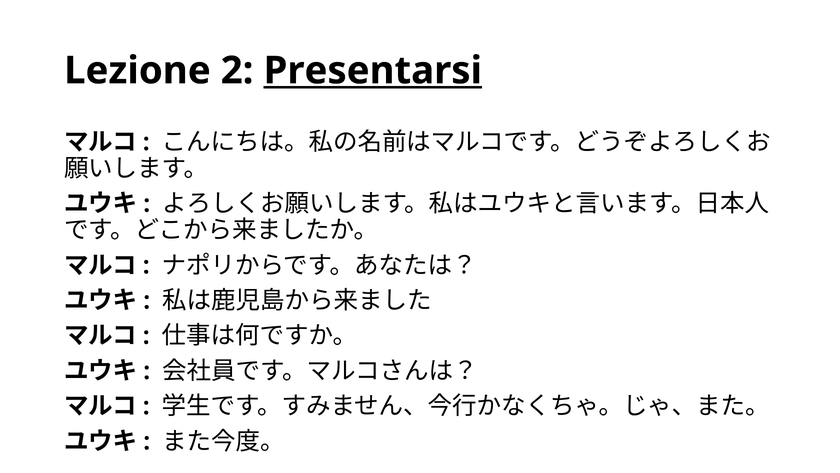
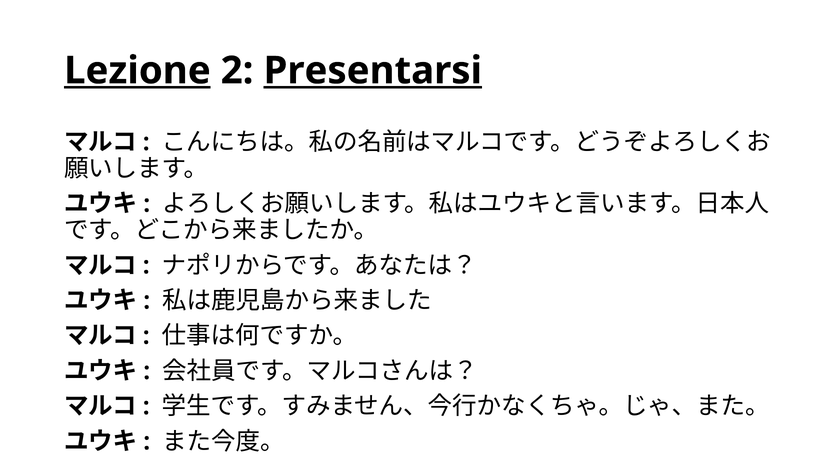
Lezione underline: none -> present
